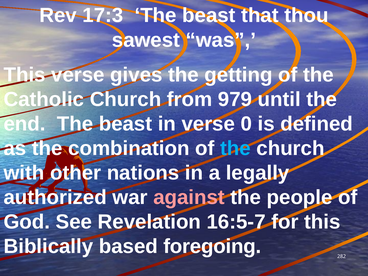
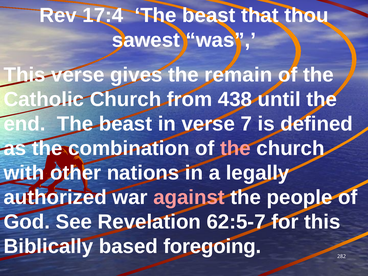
17:3: 17:3 -> 17:4
getting: getting -> remain
979: 979 -> 438
0: 0 -> 7
the at (235, 148) colour: light blue -> pink
16:5-7: 16:5-7 -> 62:5-7
